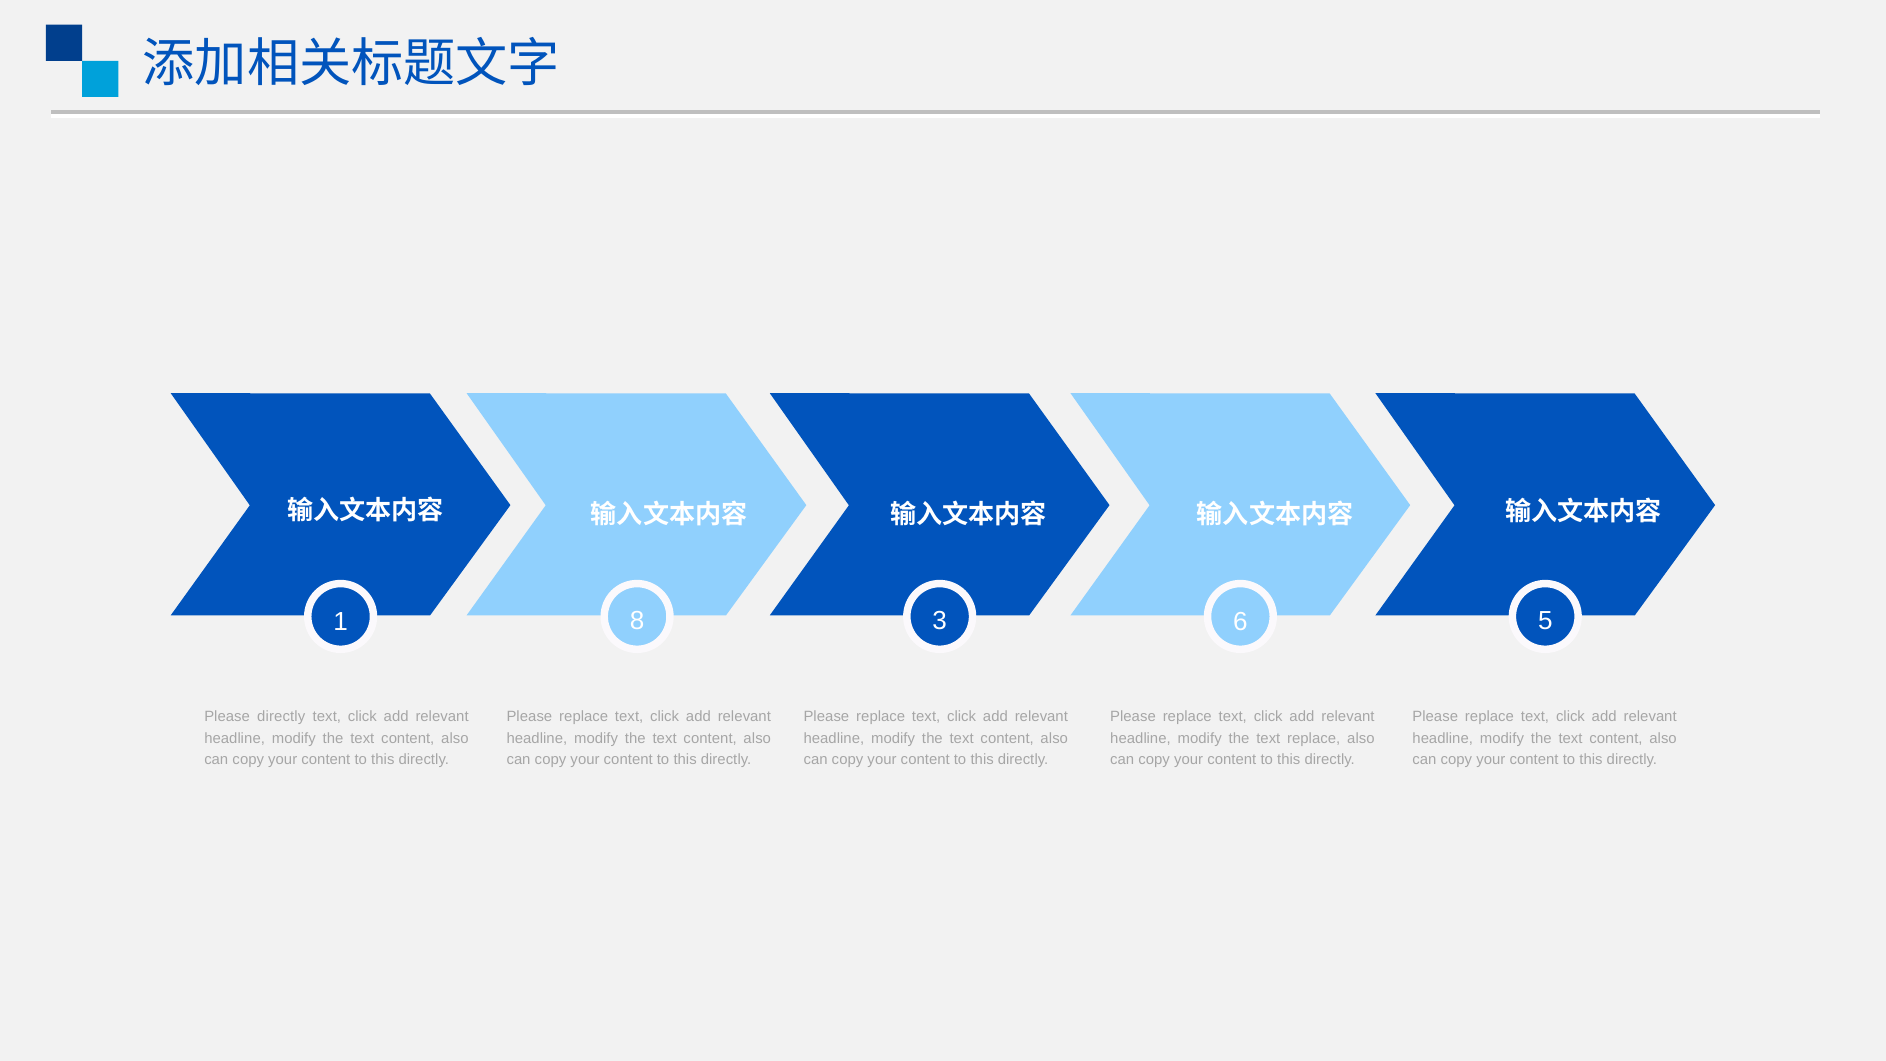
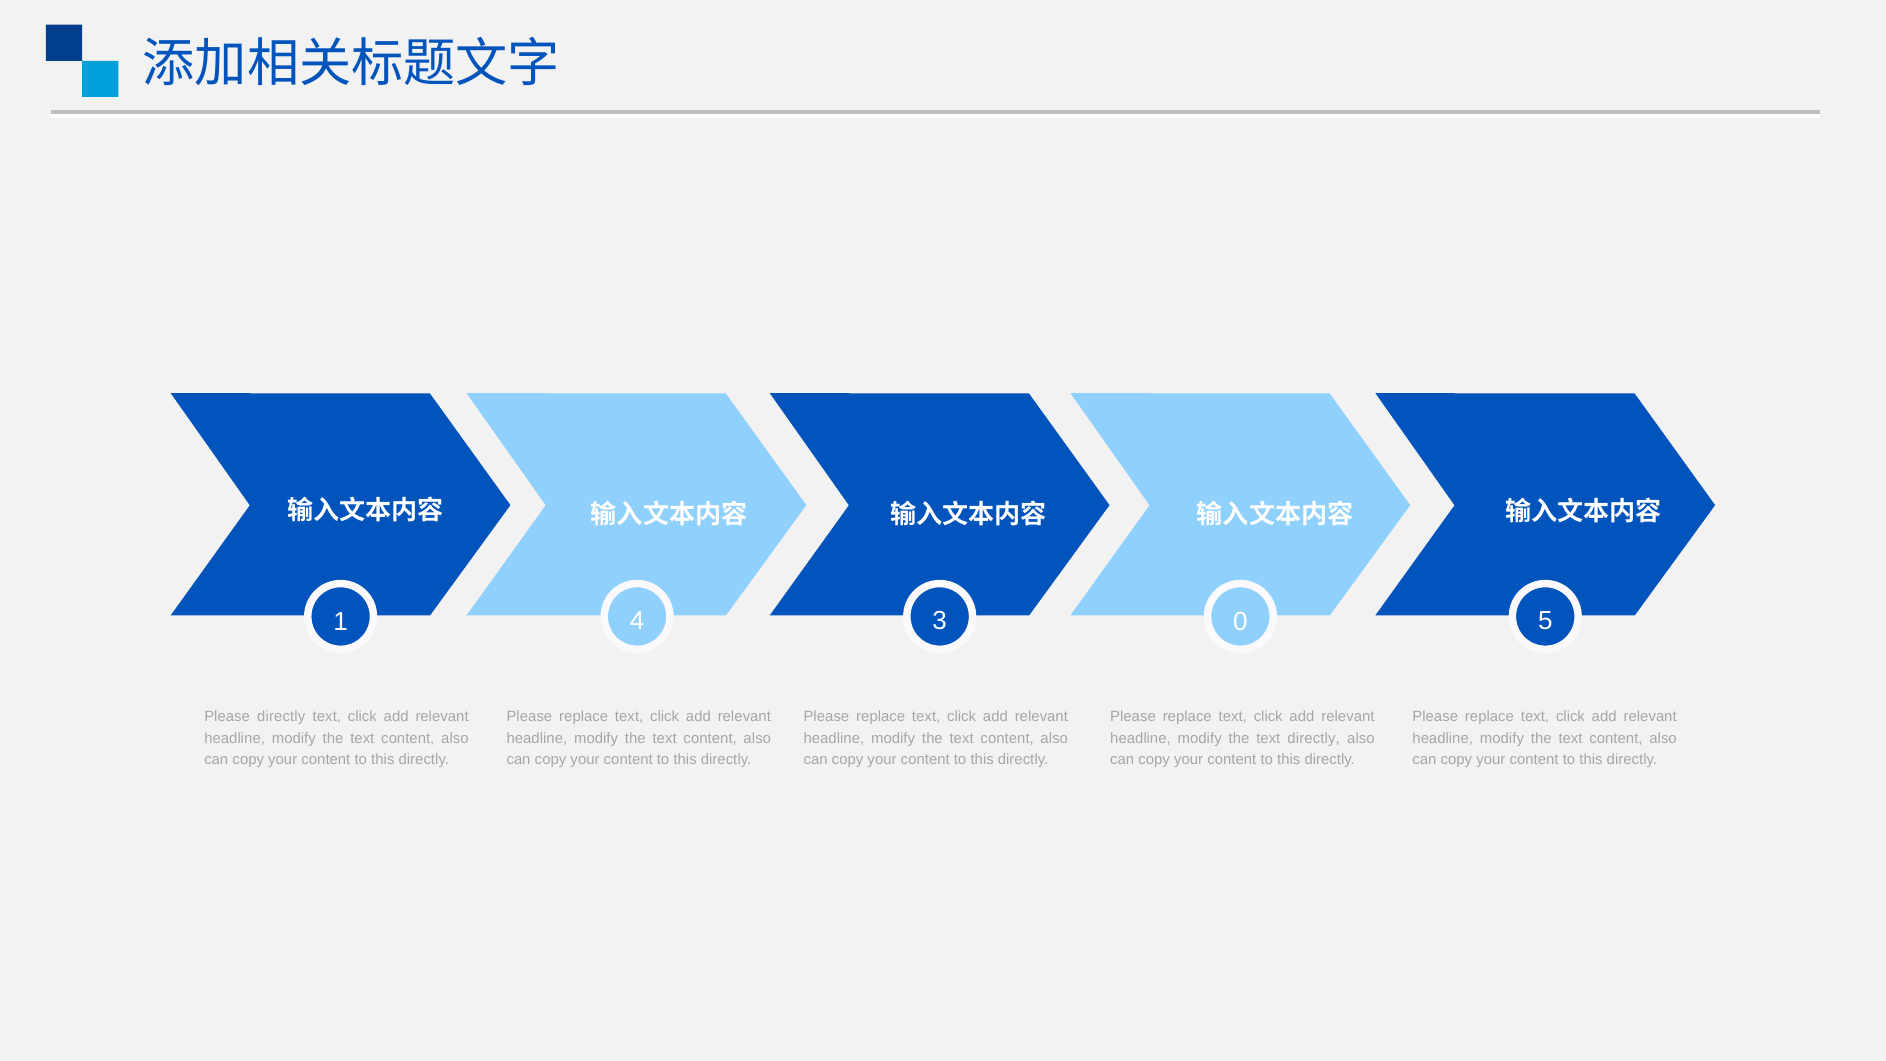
8: 8 -> 4
6: 6 -> 0
text replace: replace -> directly
